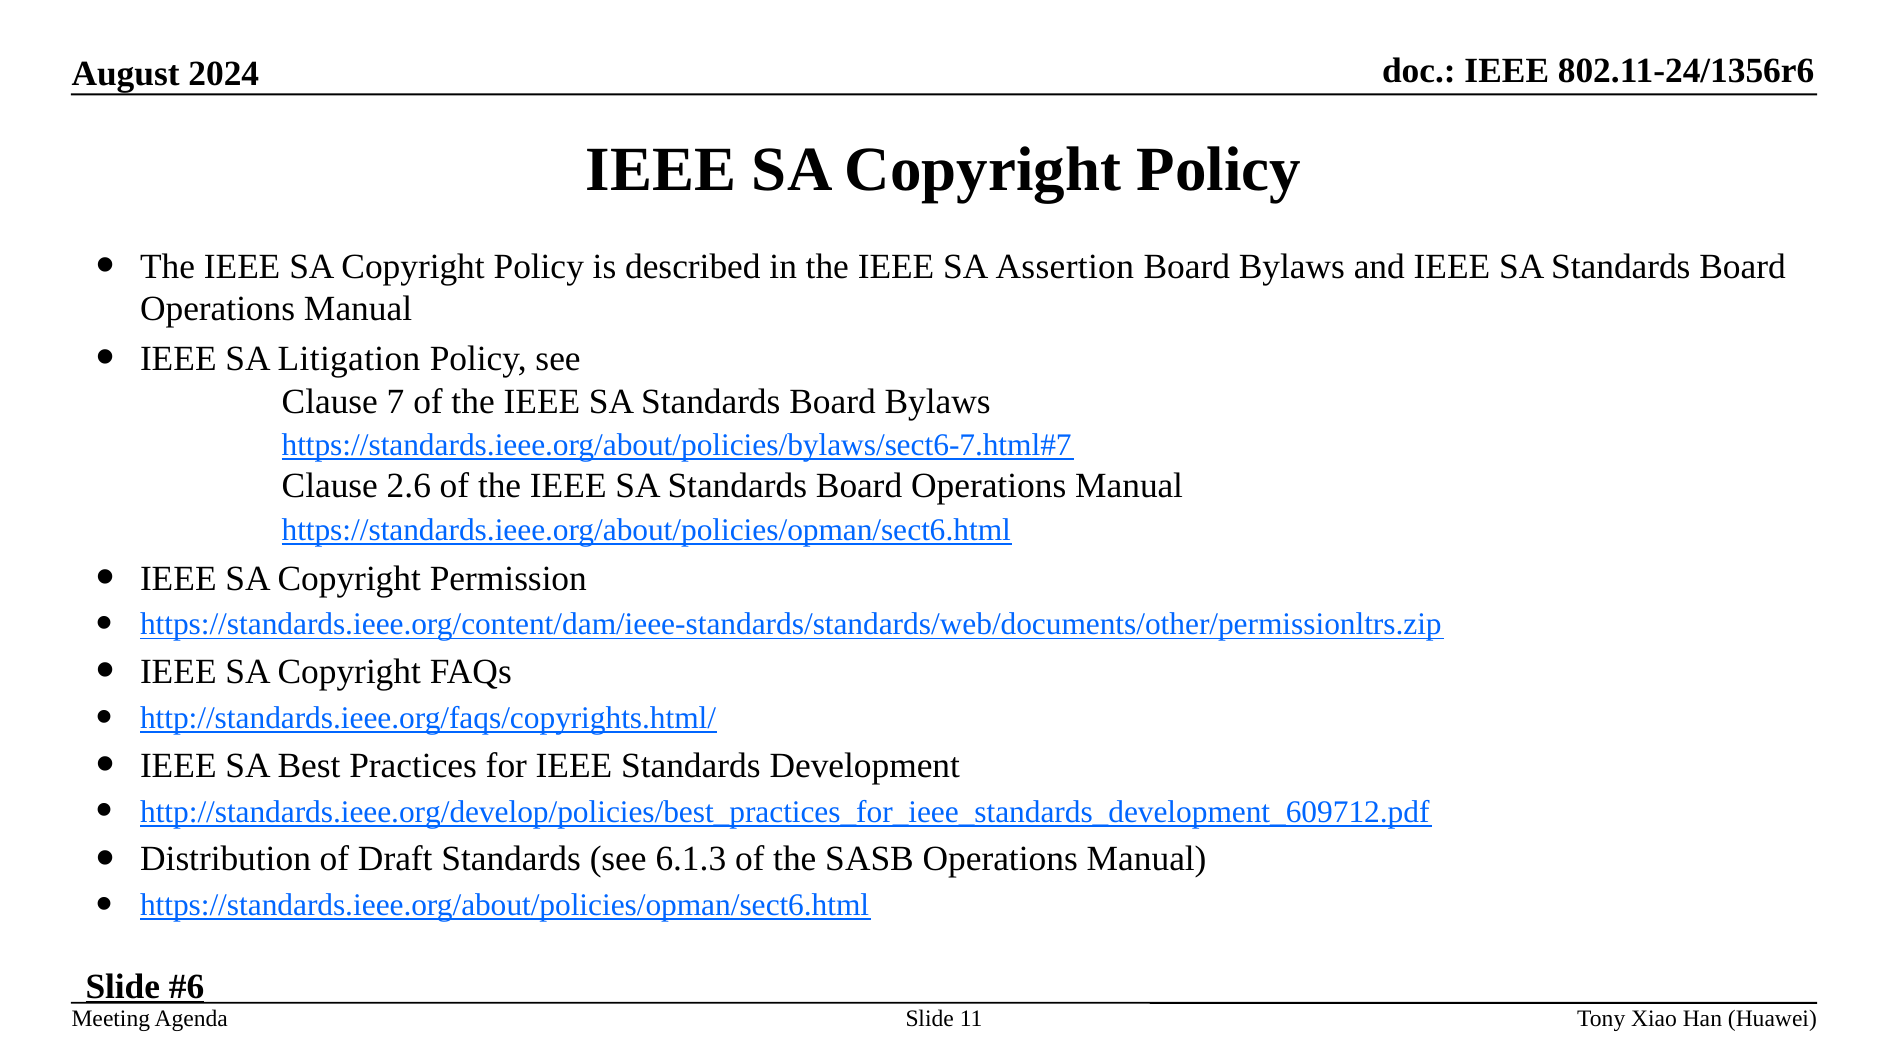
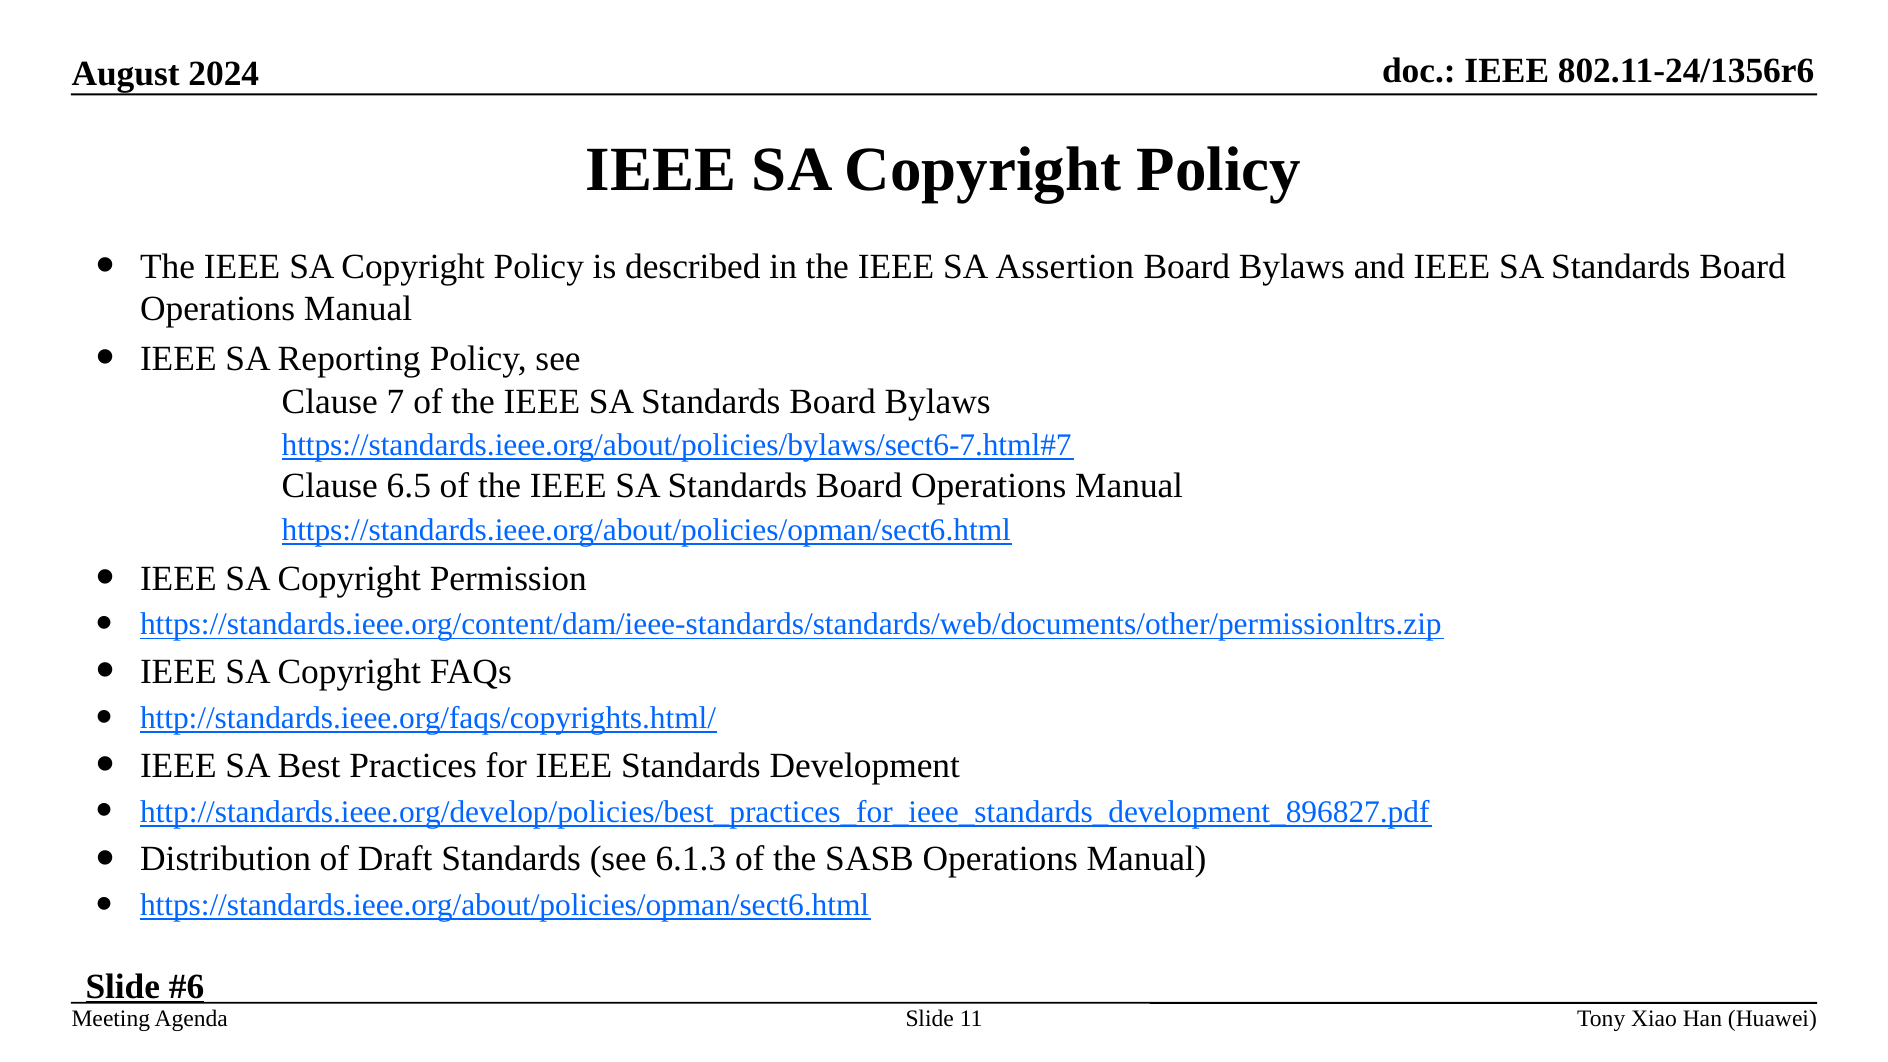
Litigation: Litigation -> Reporting
2.6: 2.6 -> 6.5
http://standards.ieee.org/develop/policies/best_practices_for_ieee_standards_development_609712.pdf: http://standards.ieee.org/develop/policies/best_practices_for_ieee_standards_development_609712.pdf -> http://standards.ieee.org/develop/policies/best_practices_for_ieee_standards_development_896827.pdf
